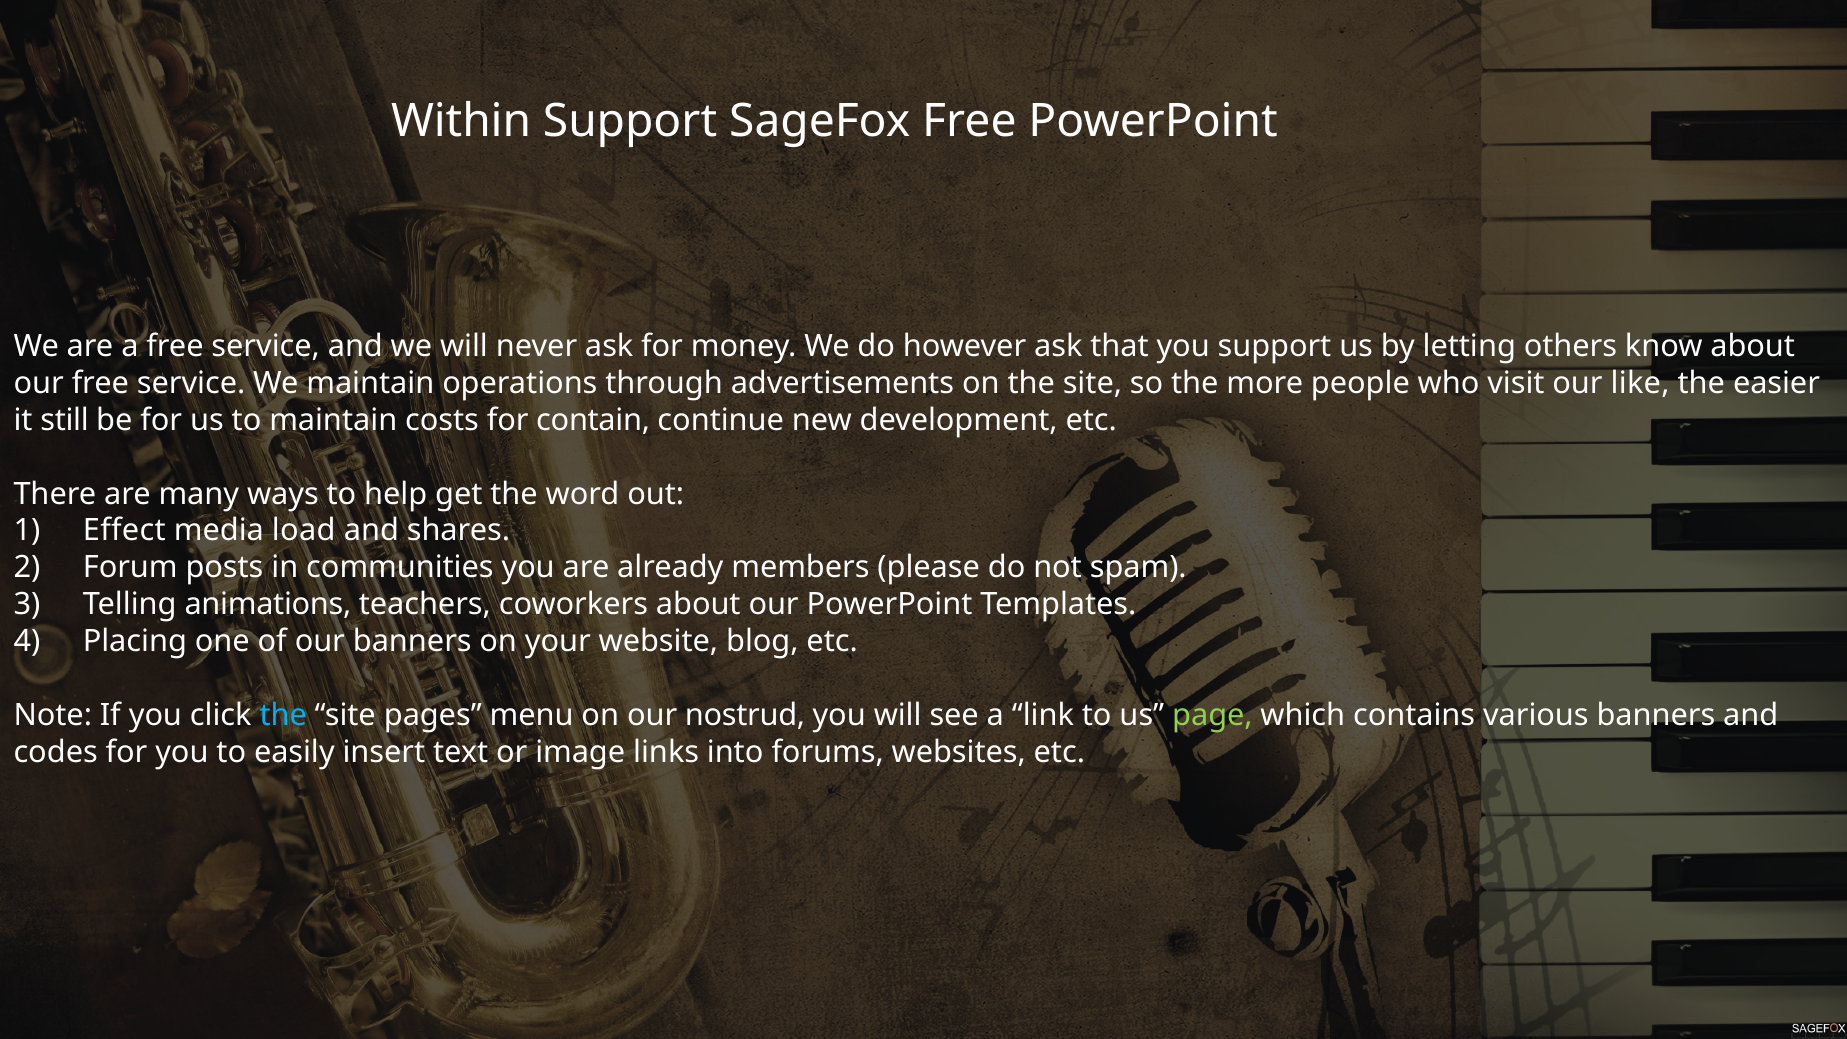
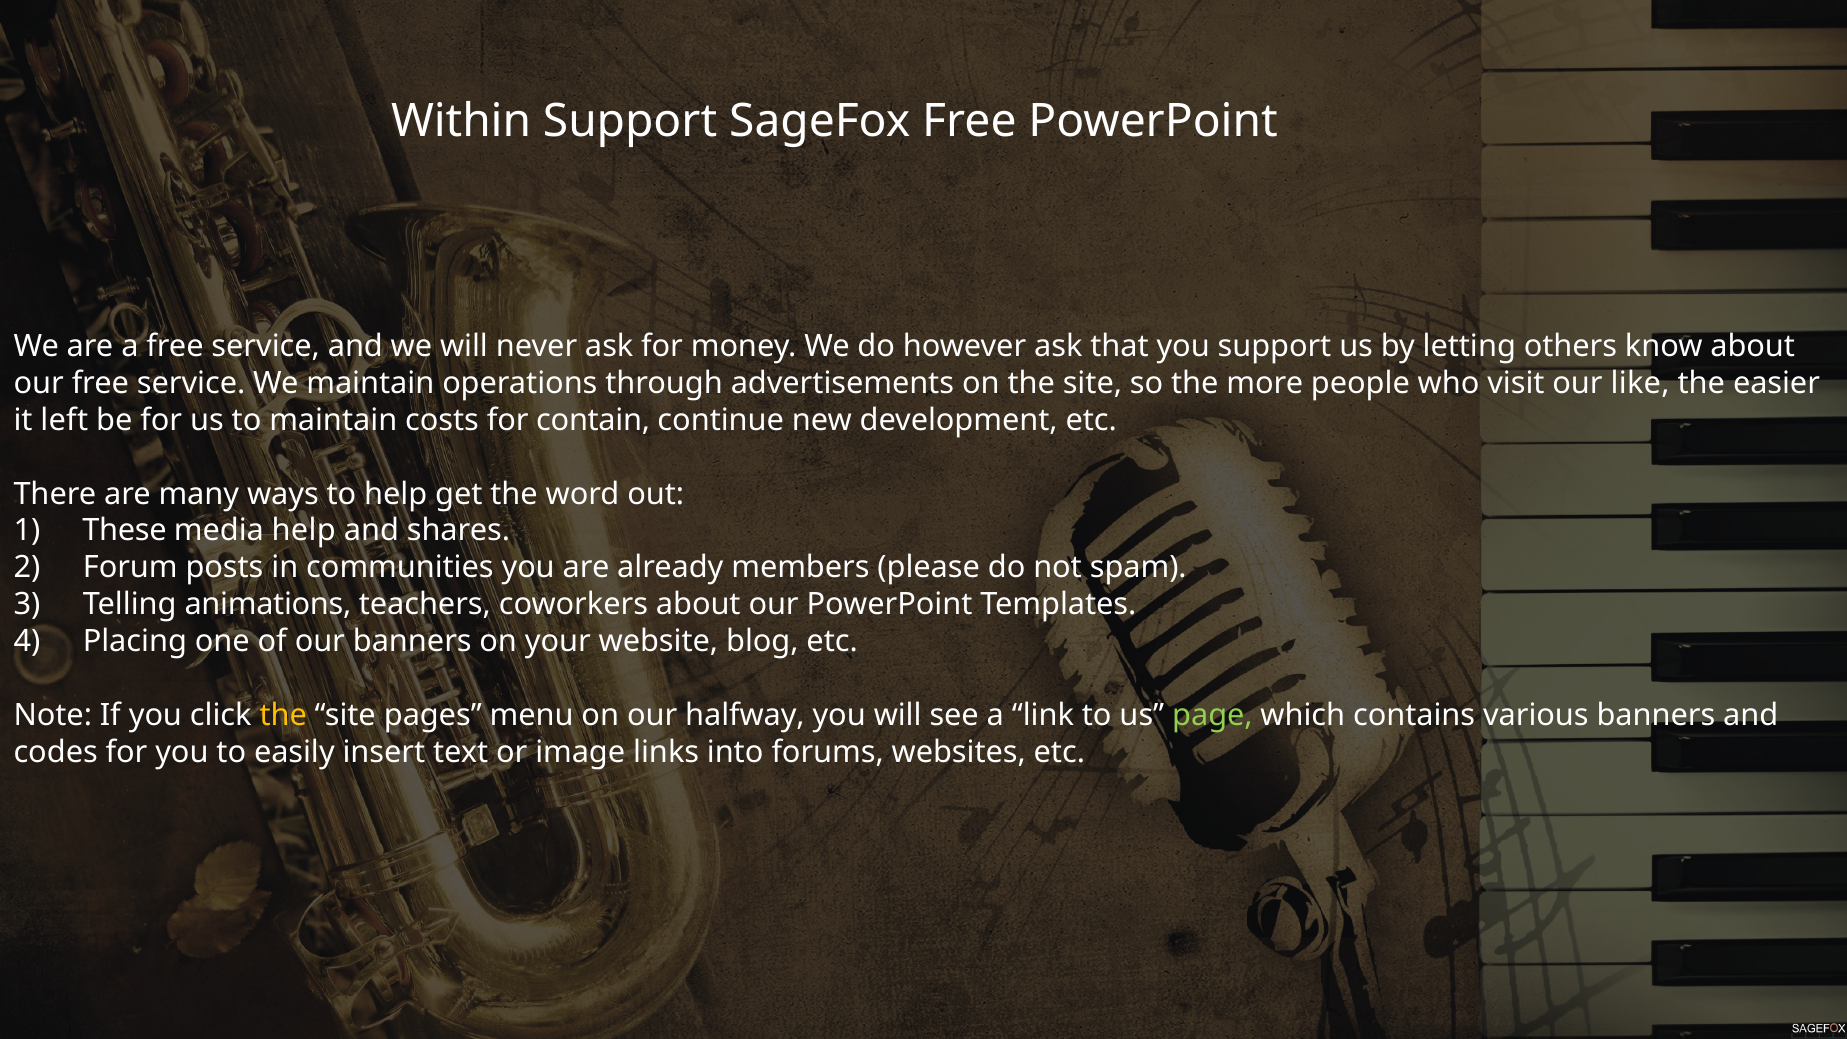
still: still -> left
Effect: Effect -> These
media load: load -> help
the at (283, 715) colour: light blue -> yellow
nostrud: nostrud -> halfway
